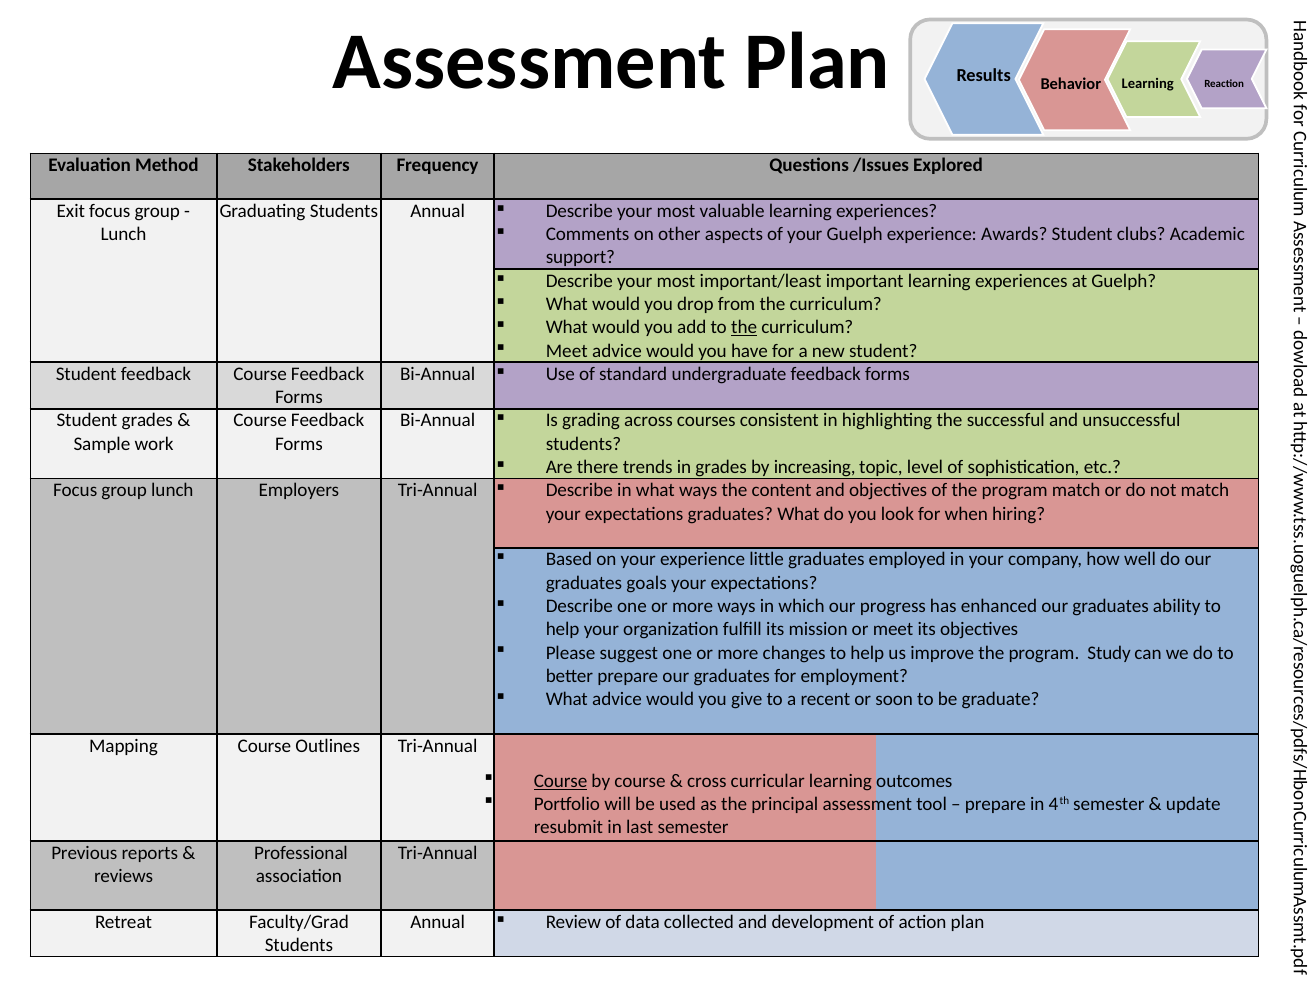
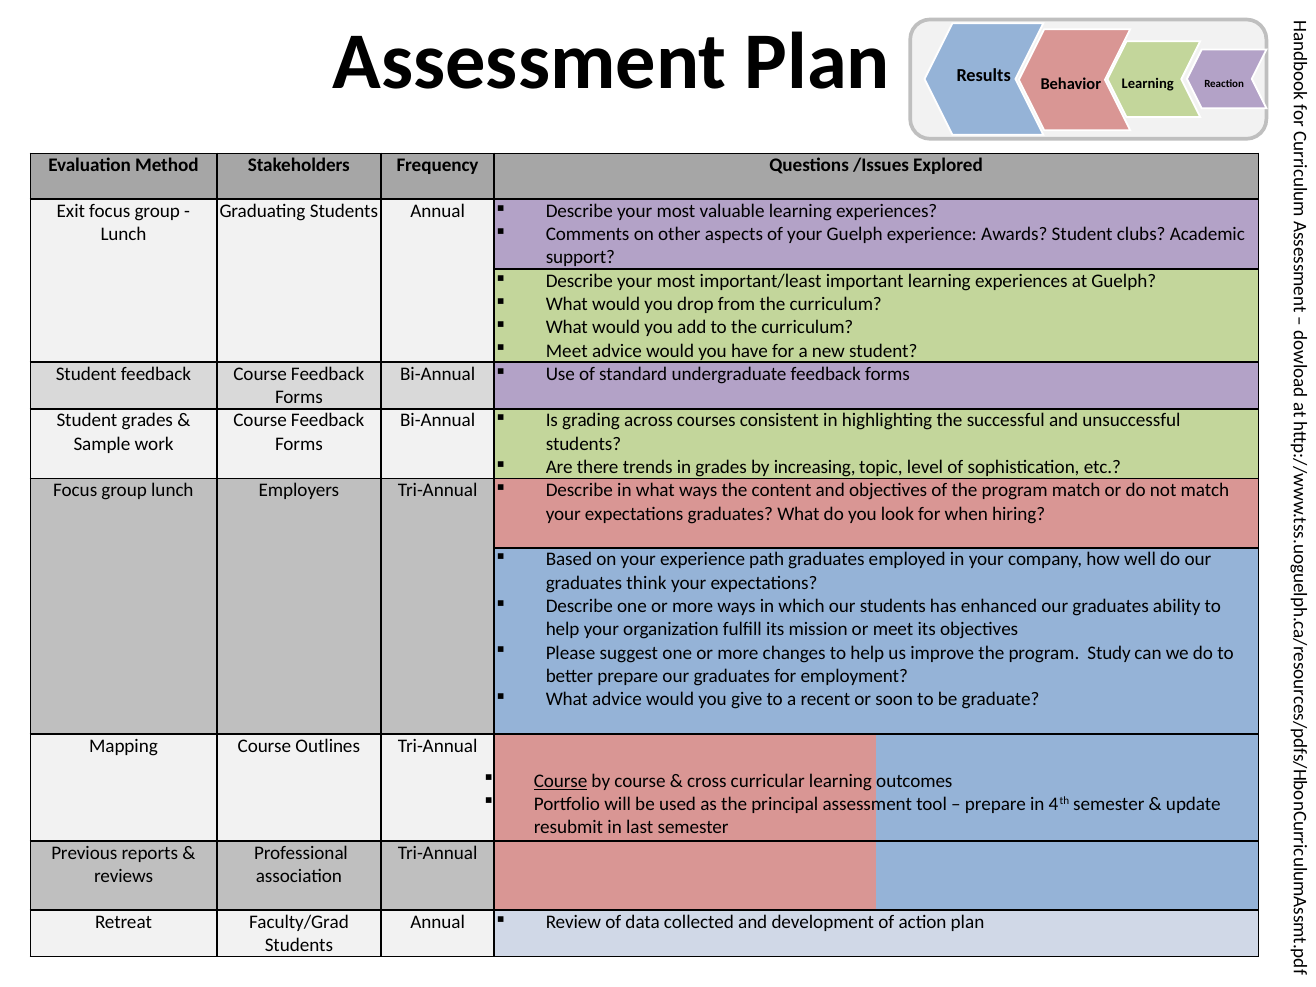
the at (744, 327) underline: present -> none
little: little -> path
goals: goals -> think
our progress: progress -> students
